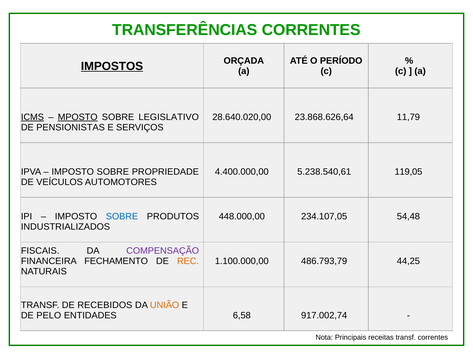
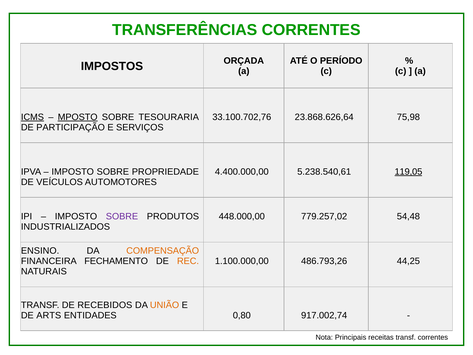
IMPOSTOS underline: present -> none
LEGISLATIVO: LEGISLATIVO -> TESOURARIA
28.640.020,00: 28.640.020,00 -> 33.100.702,76
11,79: 11,79 -> 75,98
PENSIONISTAS: PENSIONISTAS -> PARTICIPAÇÃO
119,05 underline: none -> present
SOBRE at (122, 216) colour: blue -> purple
234.107,05: 234.107,05 -> 779.257,02
FISCAIS: FISCAIS -> ENSINO
COMPENSAÇÃO colour: purple -> orange
486.793,79: 486.793,79 -> 486.793,26
PELO: PELO -> ARTS
6,58: 6,58 -> 0,80
